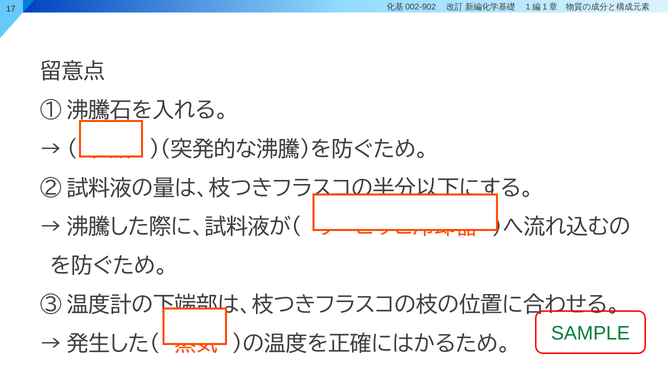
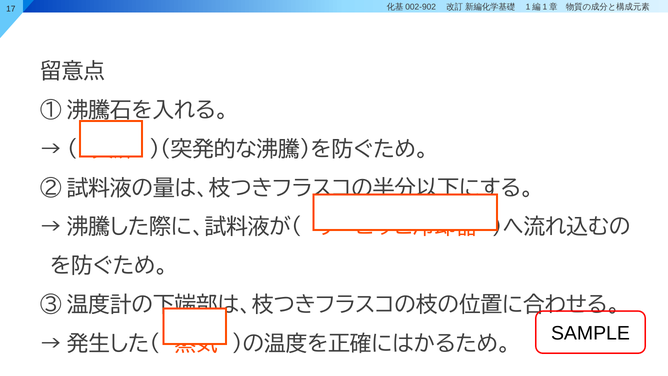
SAMPLE colour: green -> black
